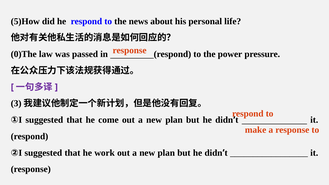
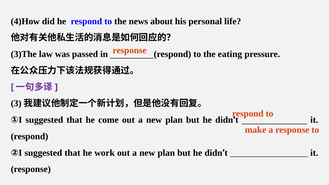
5)How: 5)How -> 4)How
0)The: 0)The -> 3)The
power: power -> eating
